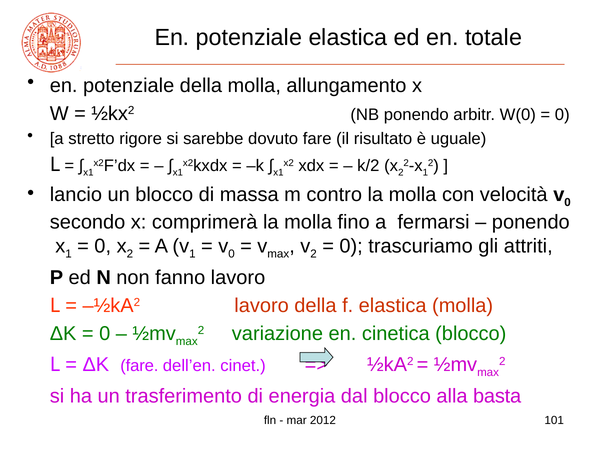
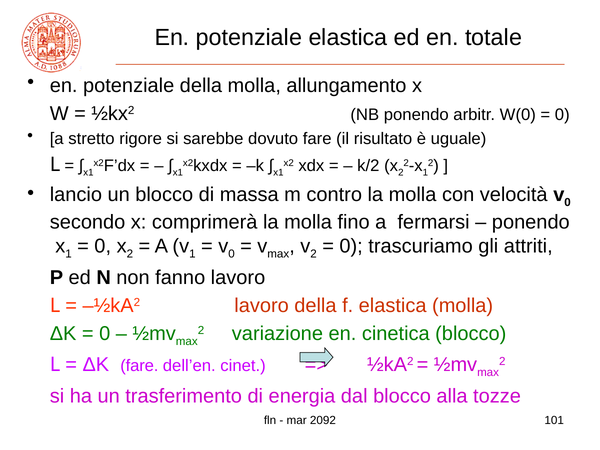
basta: basta -> tozze
2012: 2012 -> 2092
